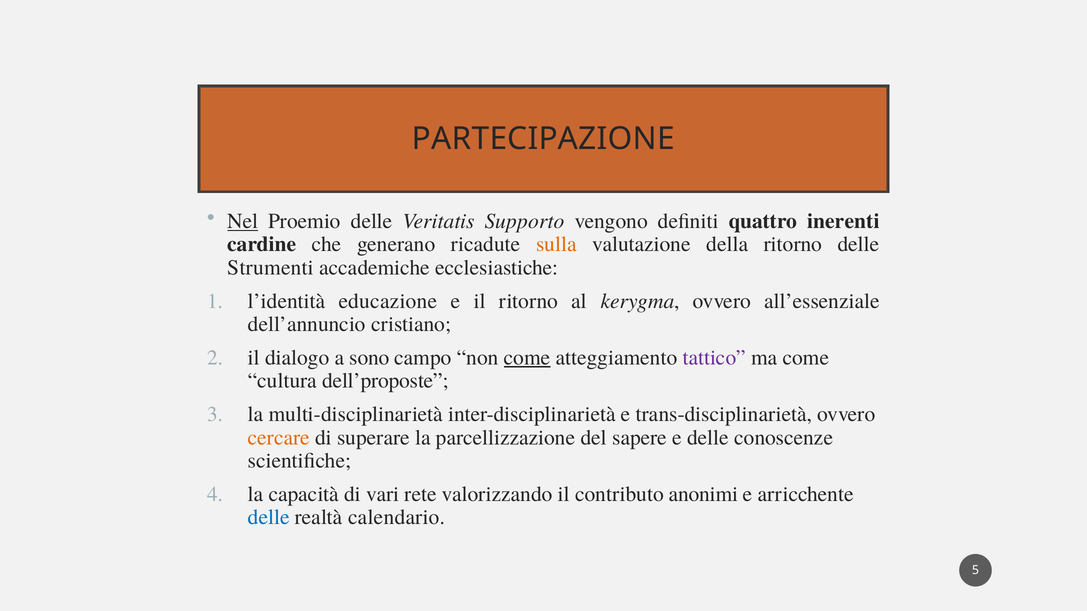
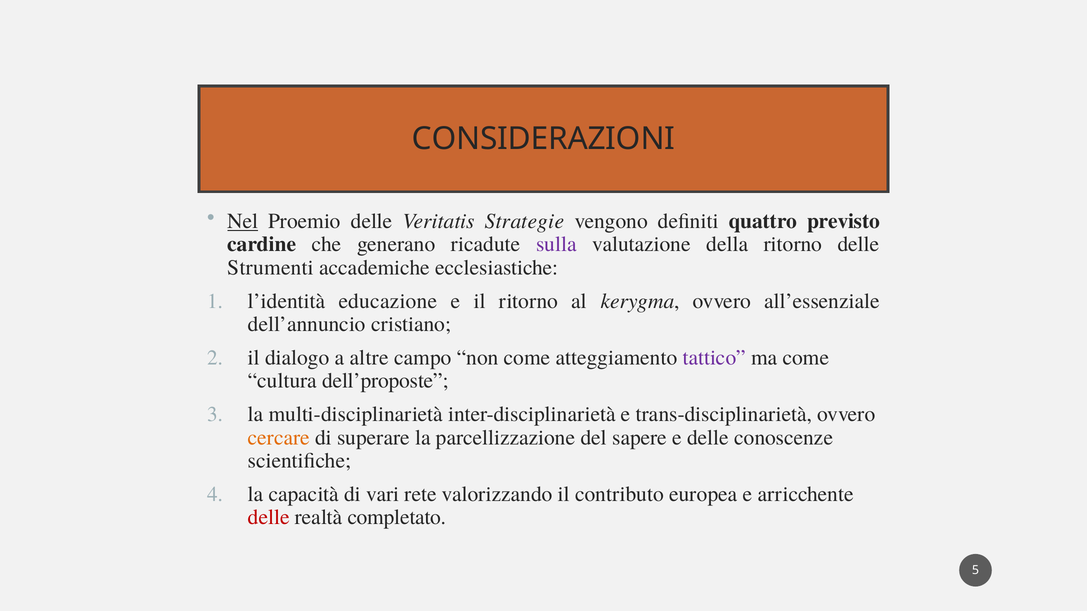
PARTECIPAZIONE: PARTECIPAZIONE -> CONSIDERAZIONI
Supporto: Supporto -> Strategie
inerenti: inerenti -> previsto
sulla colour: orange -> purple
sono: sono -> altre
come at (527, 358) underline: present -> none
anonimi: anonimi -> europea
delle at (269, 518) colour: blue -> red
calendario: calendario -> completato
